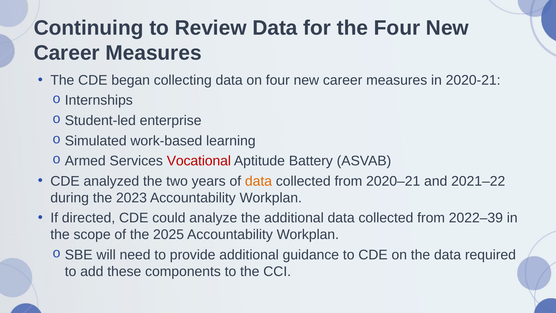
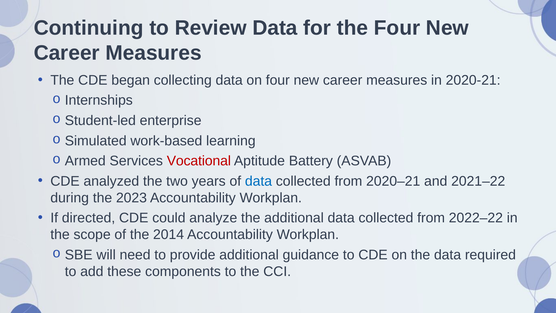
data at (258, 181) colour: orange -> blue
2022–39: 2022–39 -> 2022–22
2025: 2025 -> 2014
